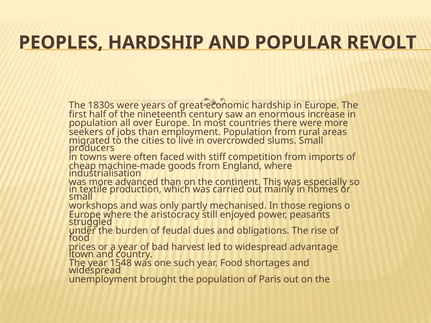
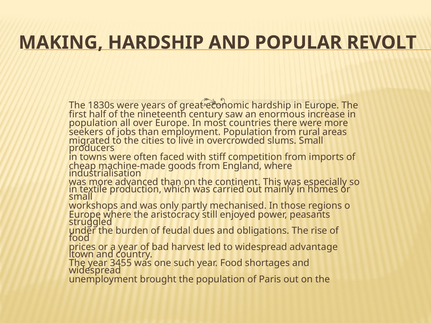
PEOPLES: PEOPLES -> MAKING
1548: 1548 -> 3455
